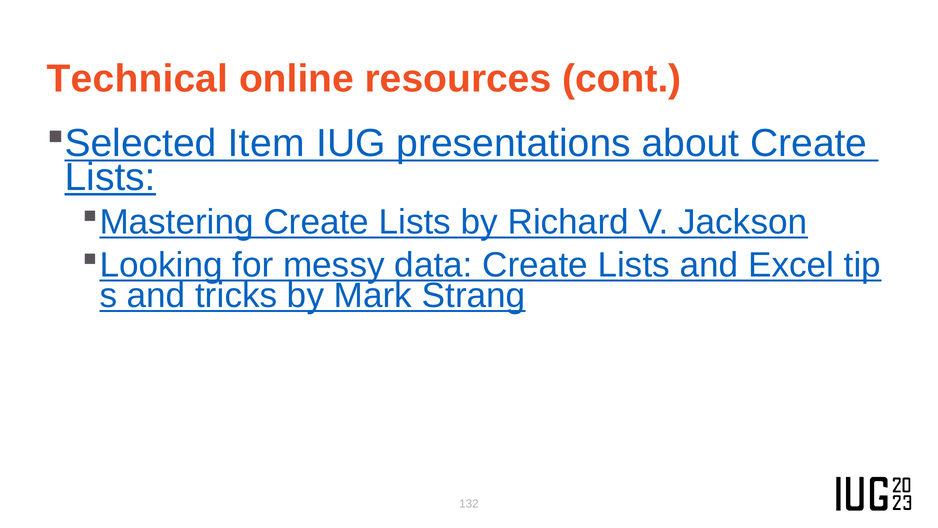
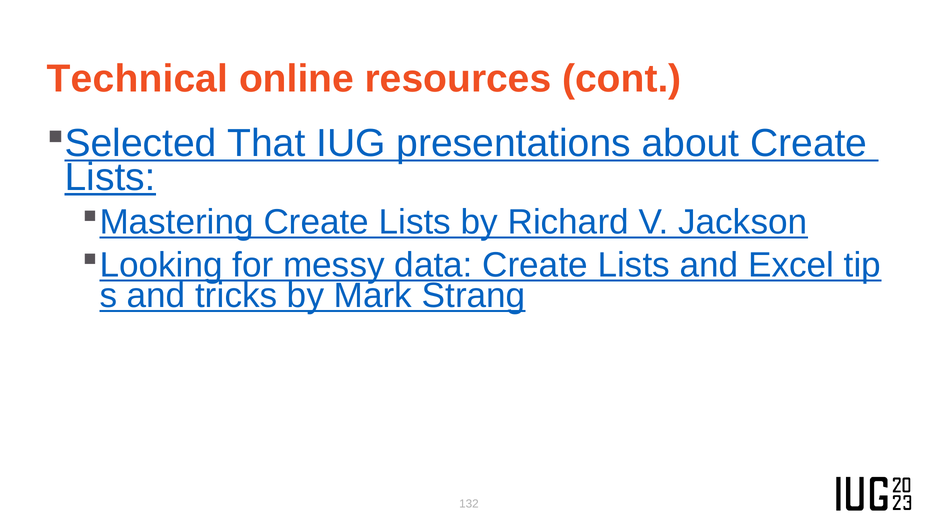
Item: Item -> That
